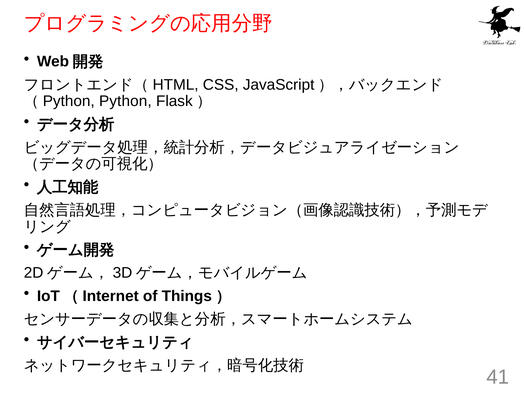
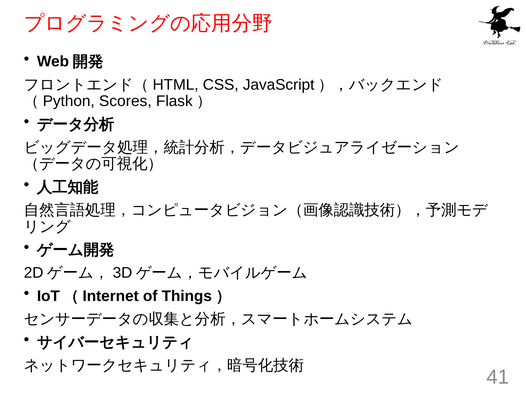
Python: Python -> Scores
